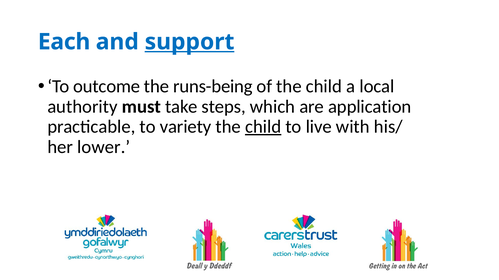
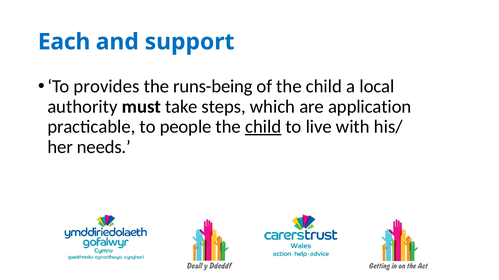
support underline: present -> none
outcome: outcome -> provides
variety: variety -> people
lower: lower -> needs
